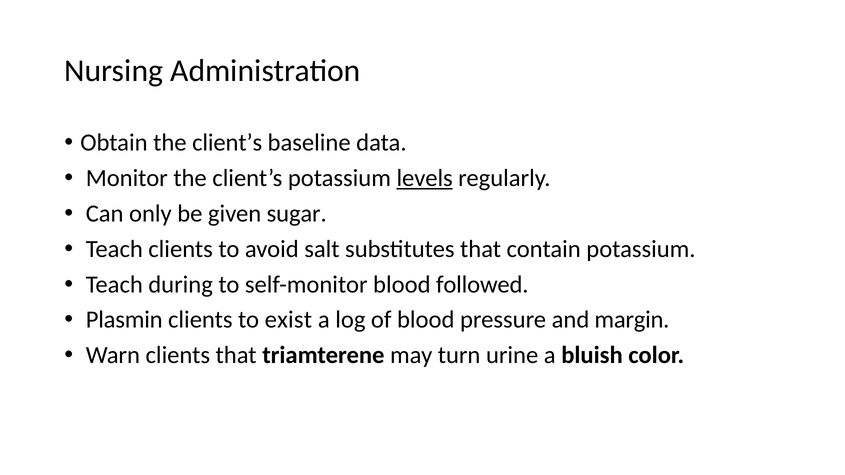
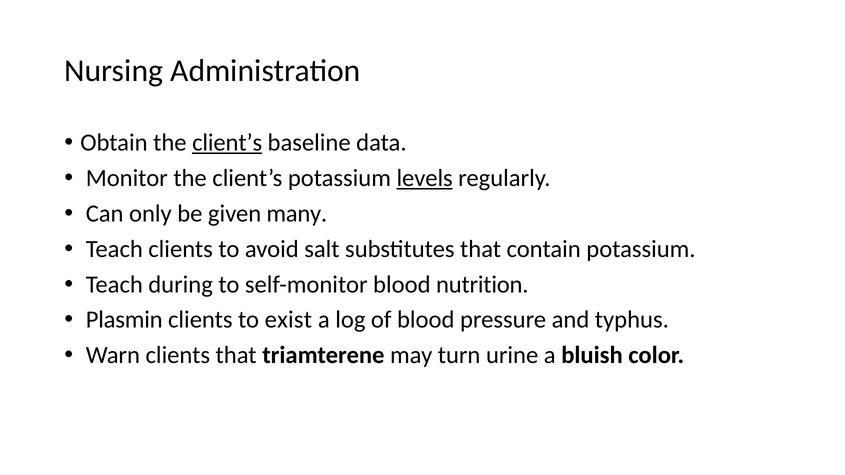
client’s at (227, 143) underline: none -> present
sugar: sugar -> many
followed: followed -> nutrition
margin: margin -> typhus
